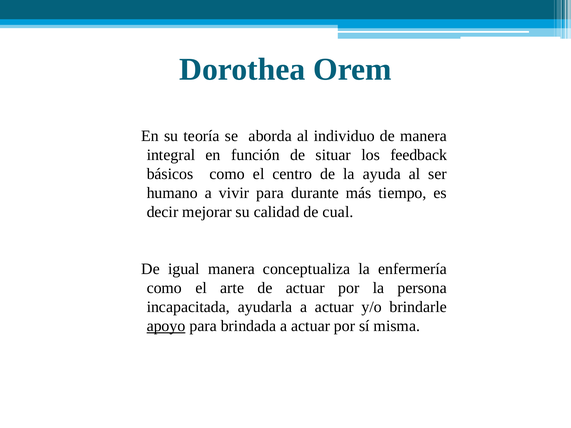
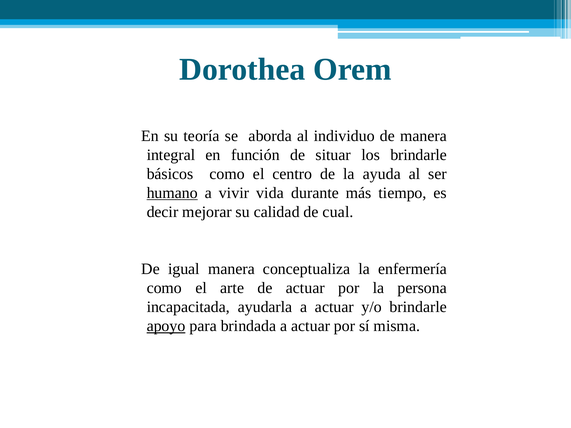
los feedback: feedback -> brindarle
humano underline: none -> present
vivir para: para -> vida
